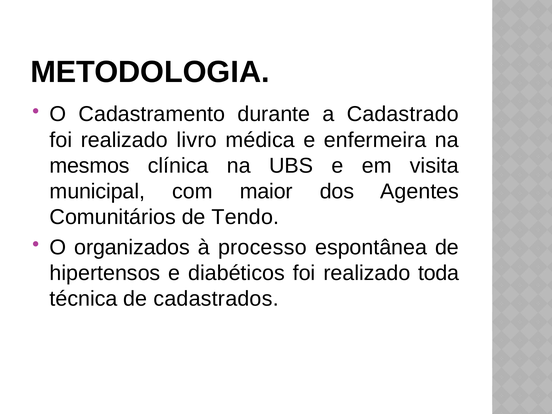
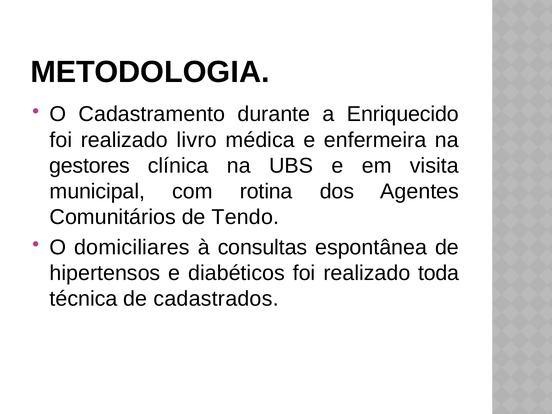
Cadastrado: Cadastrado -> Enriquecido
mesmos: mesmos -> gestores
maior: maior -> rotina
organizados: organizados -> domiciliares
processo: processo -> consultas
